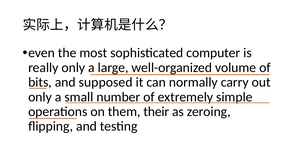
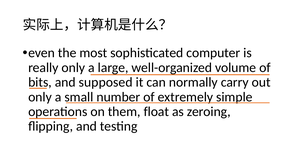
their: their -> float
